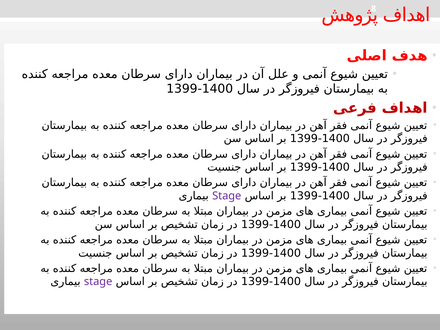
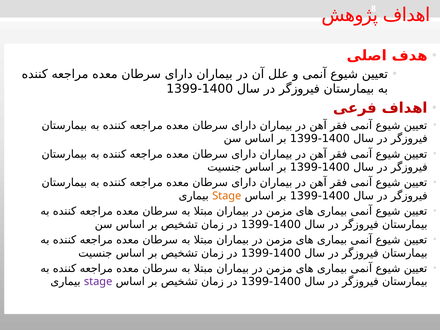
Stage at (227, 196) colour: purple -> orange
